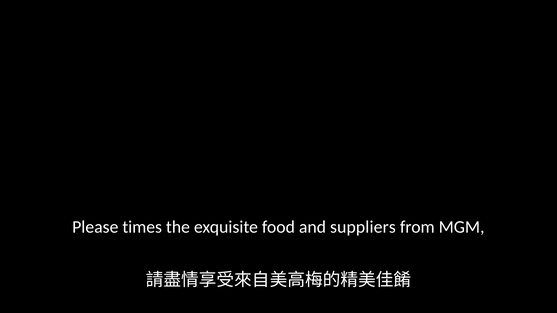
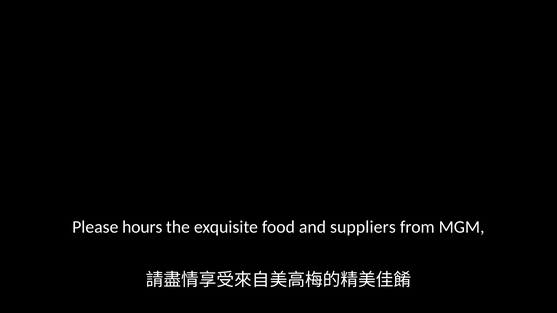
times: times -> hours
